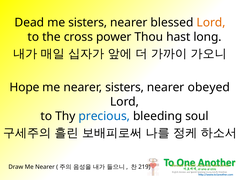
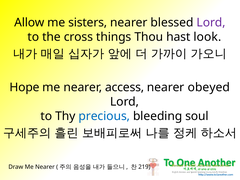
Dead: Dead -> Allow
Lord at (211, 23) colour: orange -> purple
power: power -> things
long: long -> look
nearer sisters: sisters -> access
